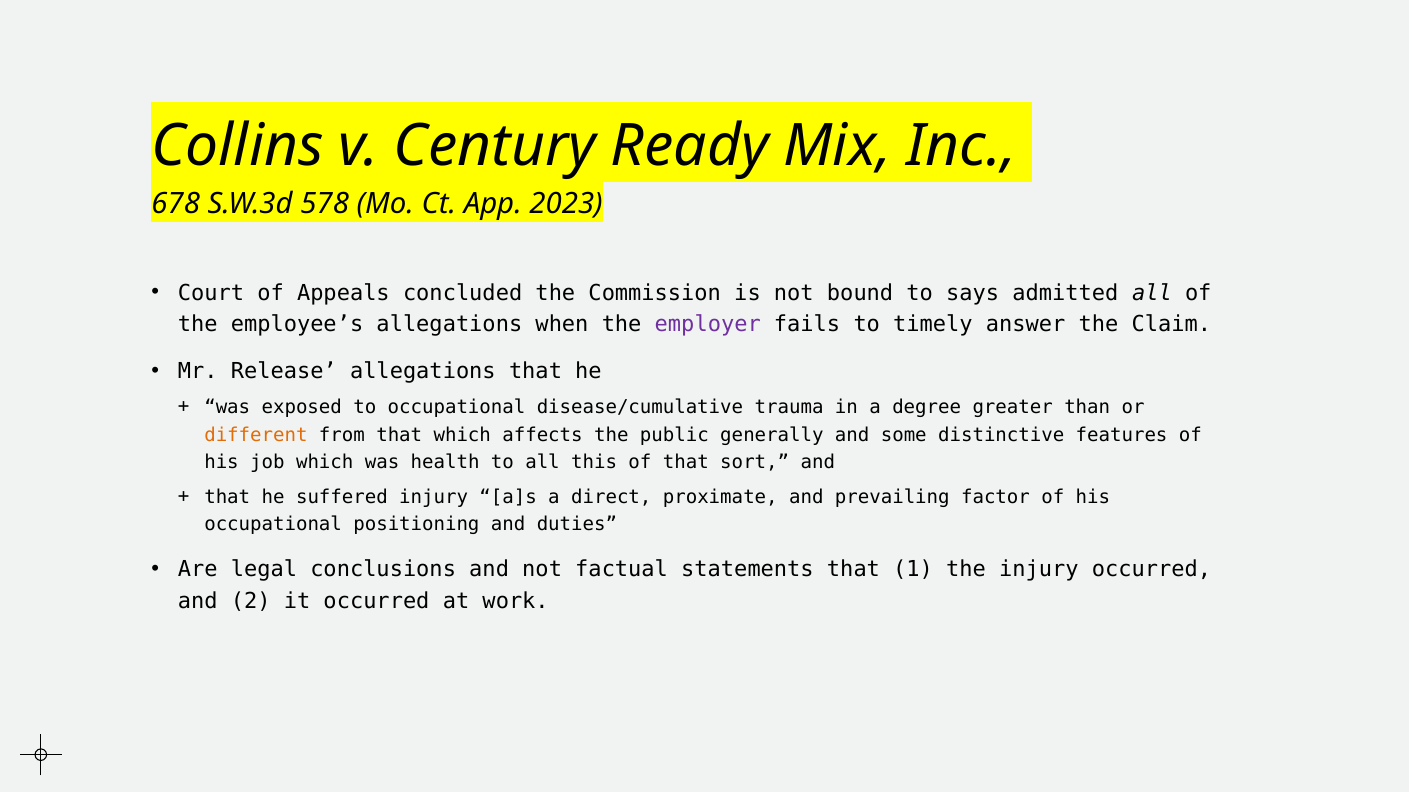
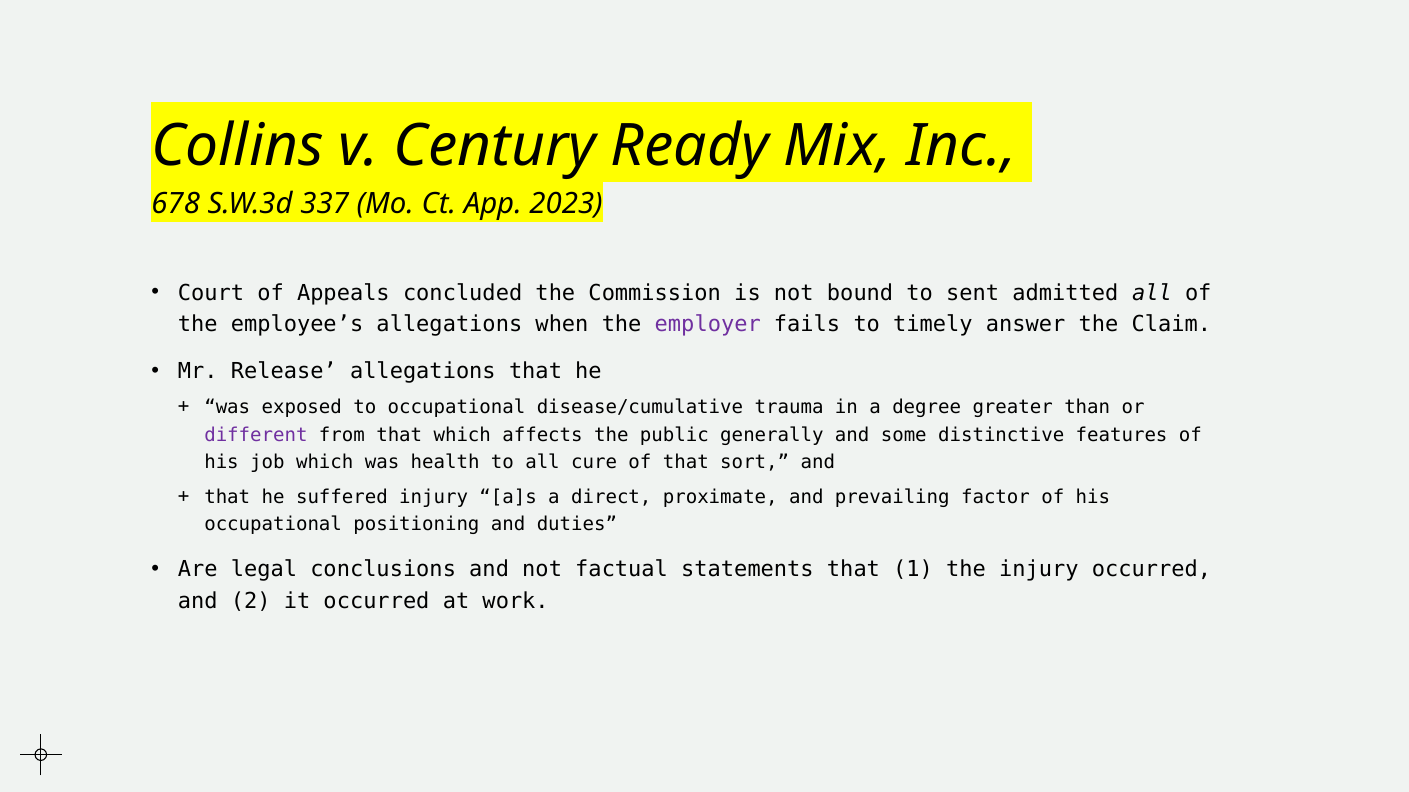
578: 578 -> 337
says: says -> sent
different colour: orange -> purple
this: this -> cure
